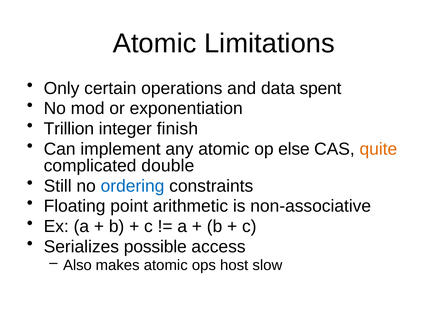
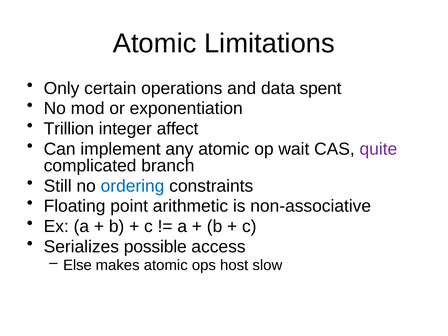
finish: finish -> affect
else: else -> wait
quite colour: orange -> purple
double: double -> branch
Also: Also -> Else
